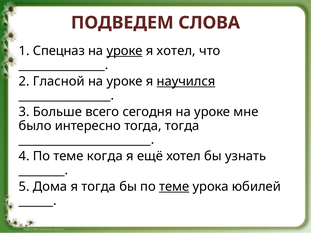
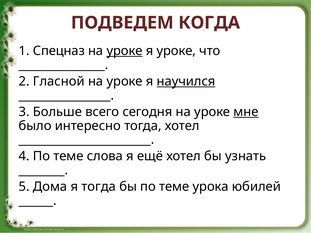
СЛОВА: СЛОВА -> КОГДА
я хотел: хотел -> уроке
мне underline: none -> present
тогда тогда: тогда -> хотел
когда: когда -> слова
теме at (174, 187) underline: present -> none
